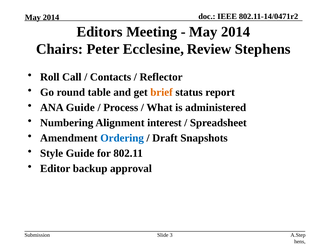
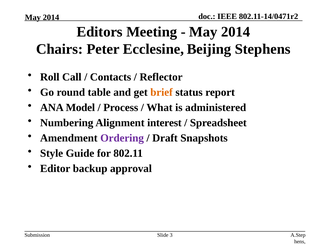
Review: Review -> Beijing
ANA Guide: Guide -> Model
Ordering colour: blue -> purple
